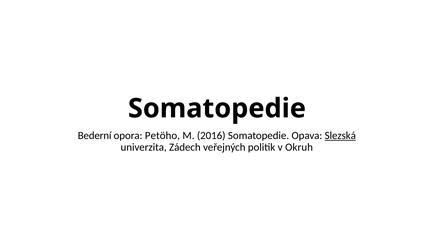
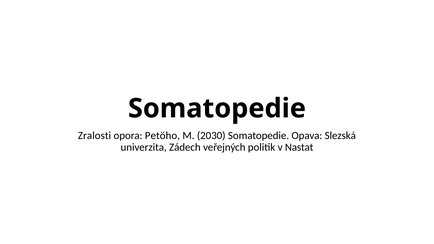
Bederní: Bederní -> Zralosti
2016: 2016 -> 2030
Slezská underline: present -> none
Okruh: Okruh -> Nastat
